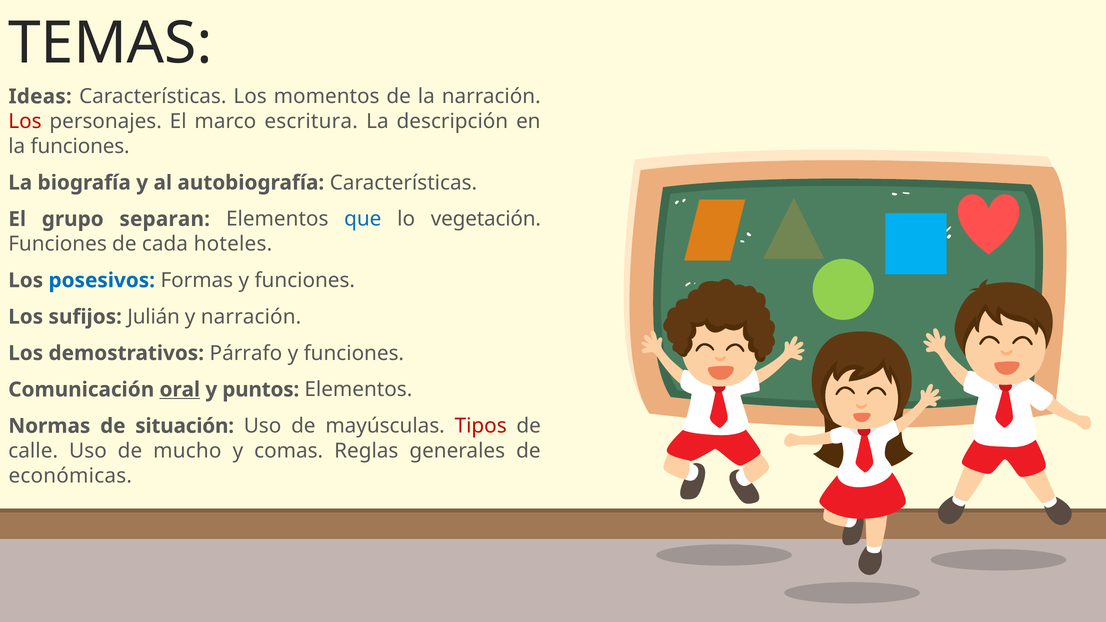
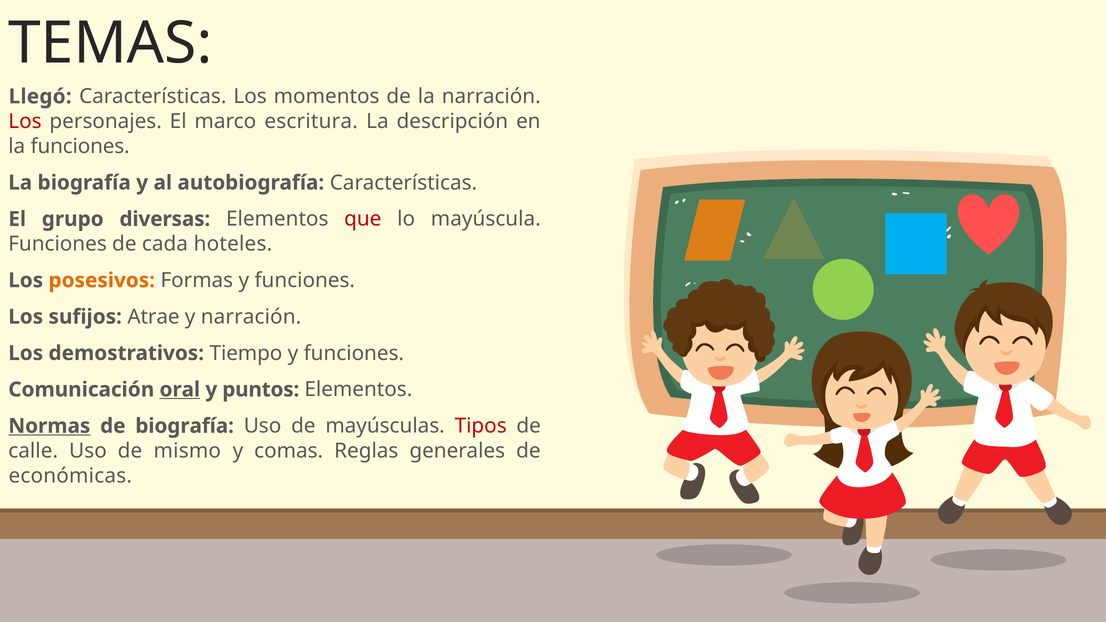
Ideas: Ideas -> Llegó
separan: separan -> diversas
que colour: blue -> red
vegetación: vegetación -> mayúscula
posesivos colour: blue -> orange
Julián: Julián -> Atrae
Párrafo: Párrafo -> Tiempo
Normas underline: none -> present
de situación: situación -> biografía
mucho: mucho -> mismo
